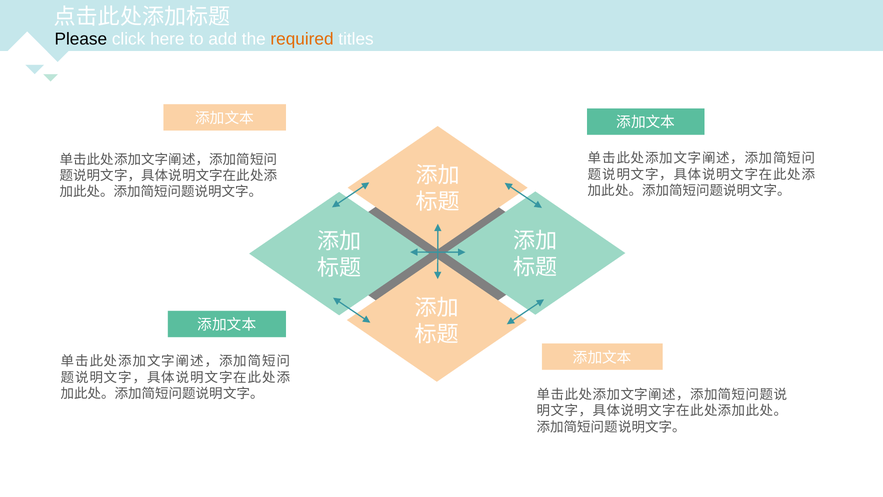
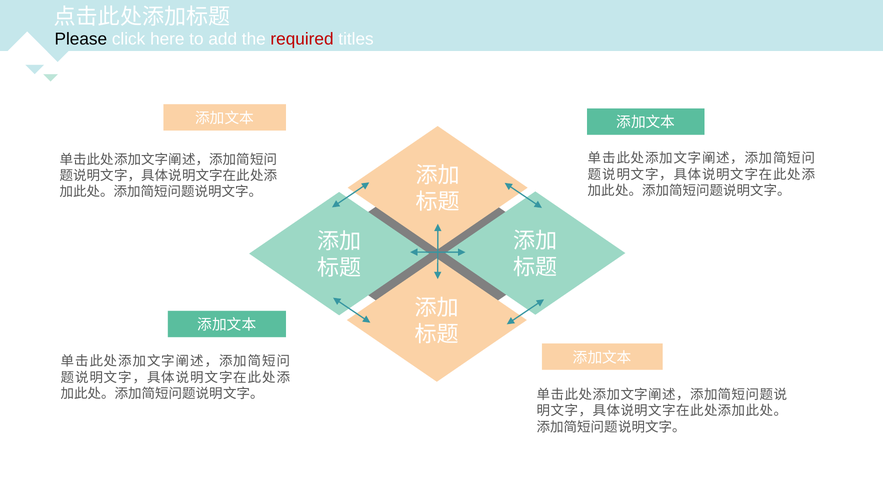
required colour: orange -> red
